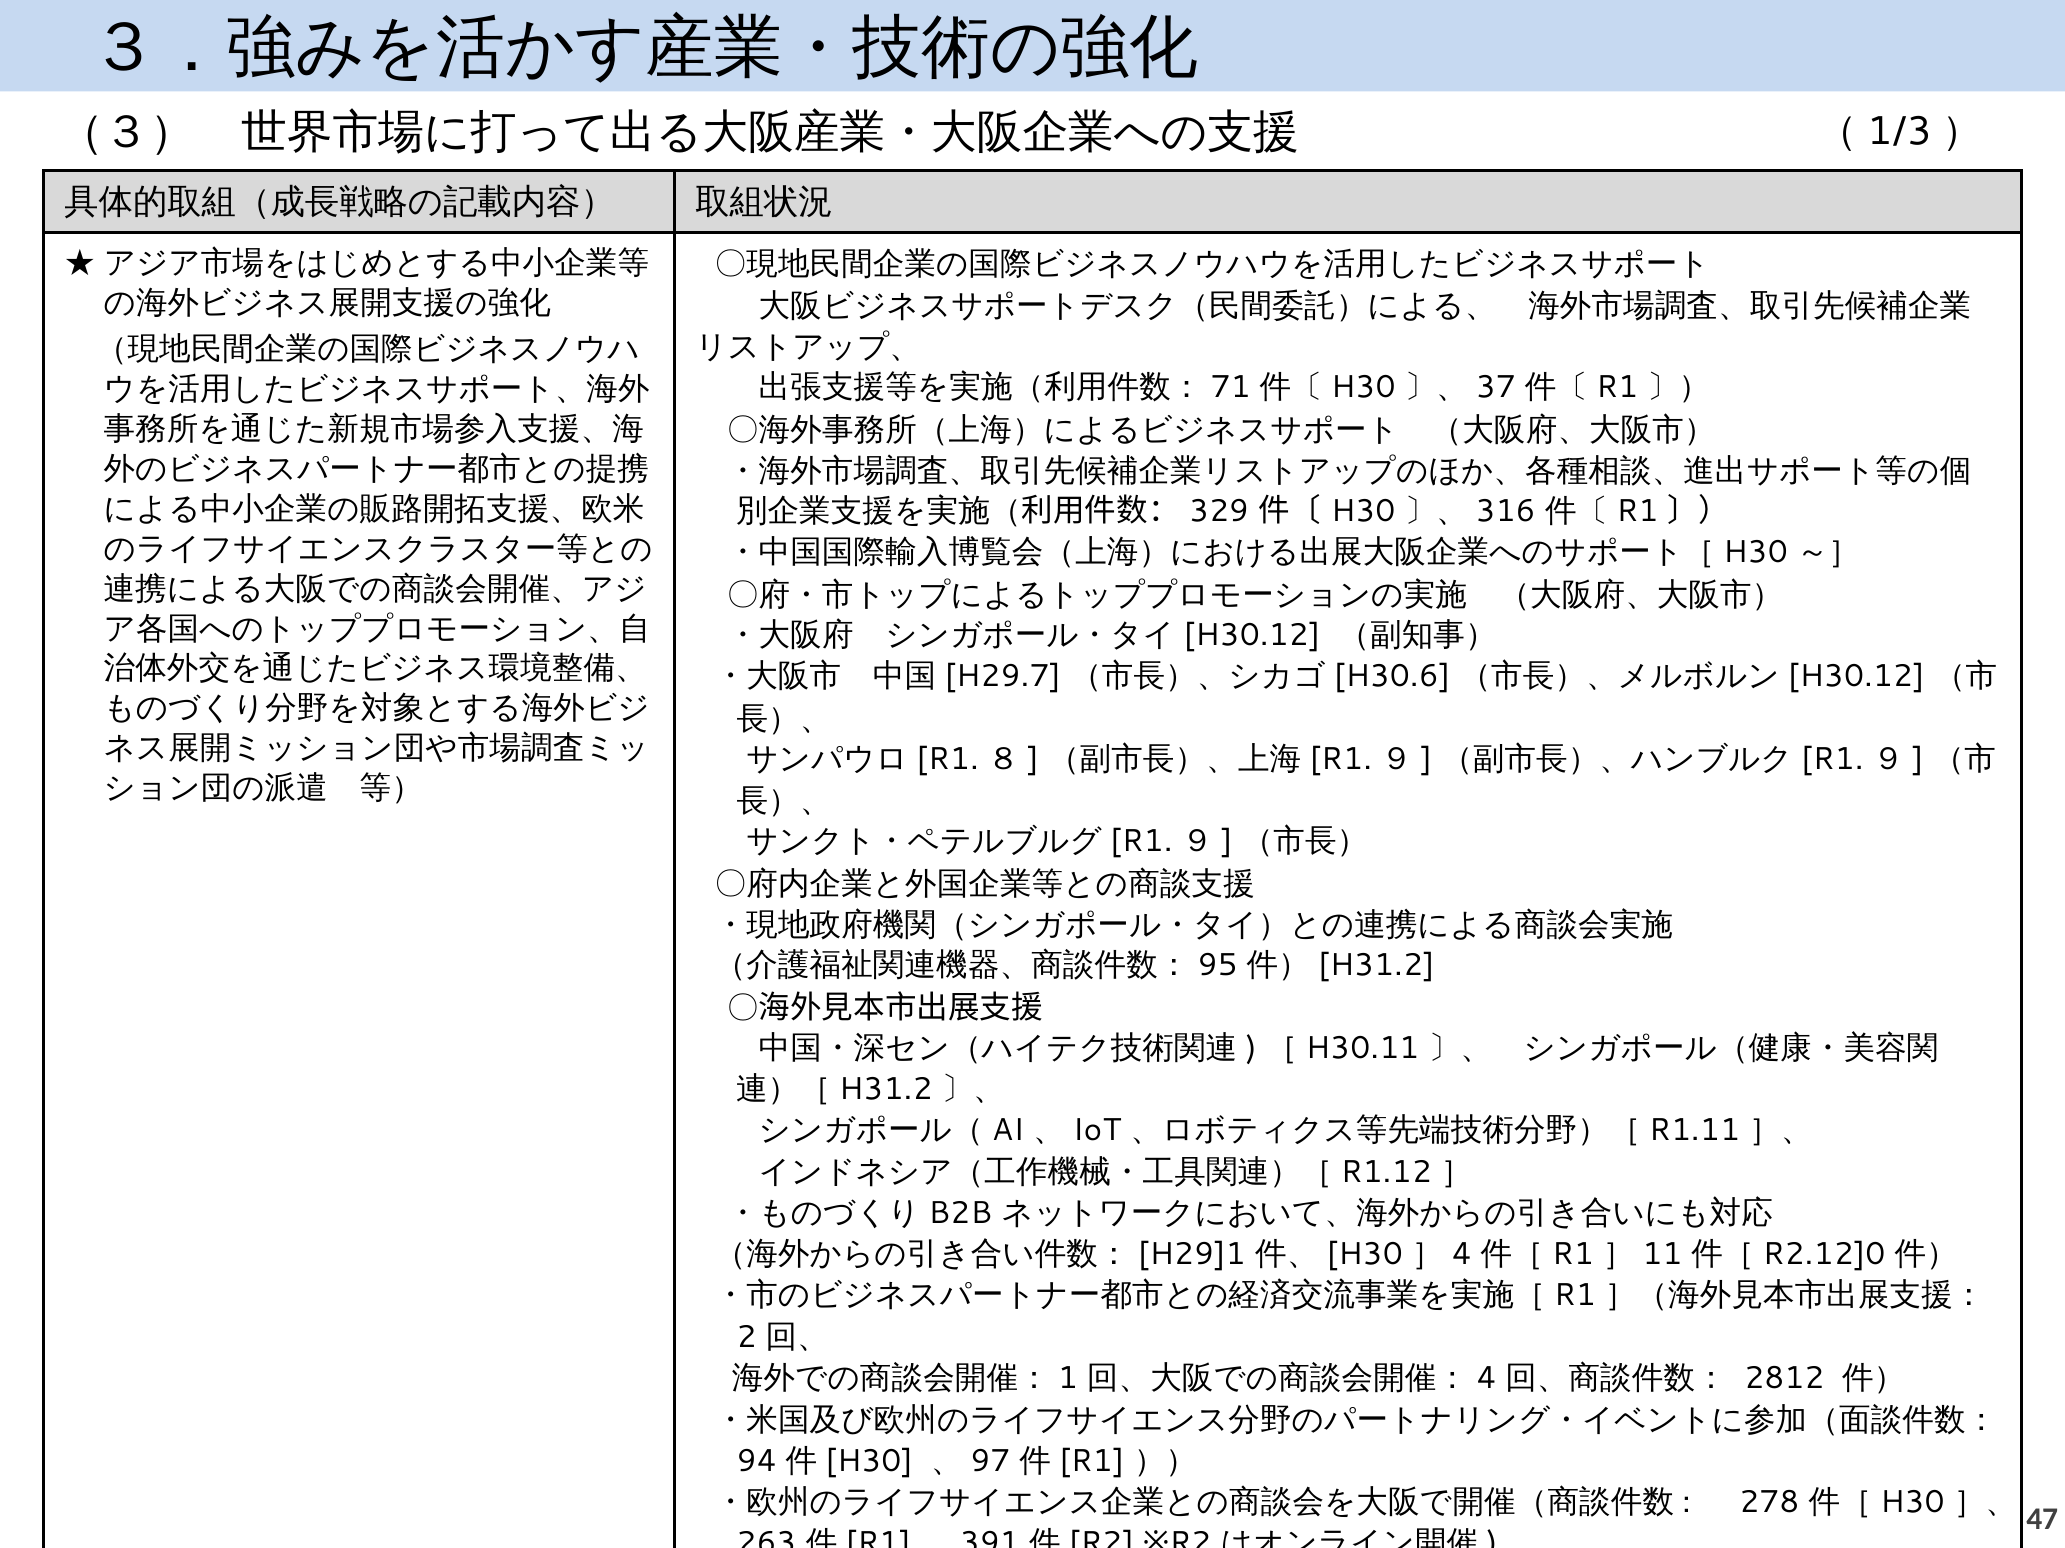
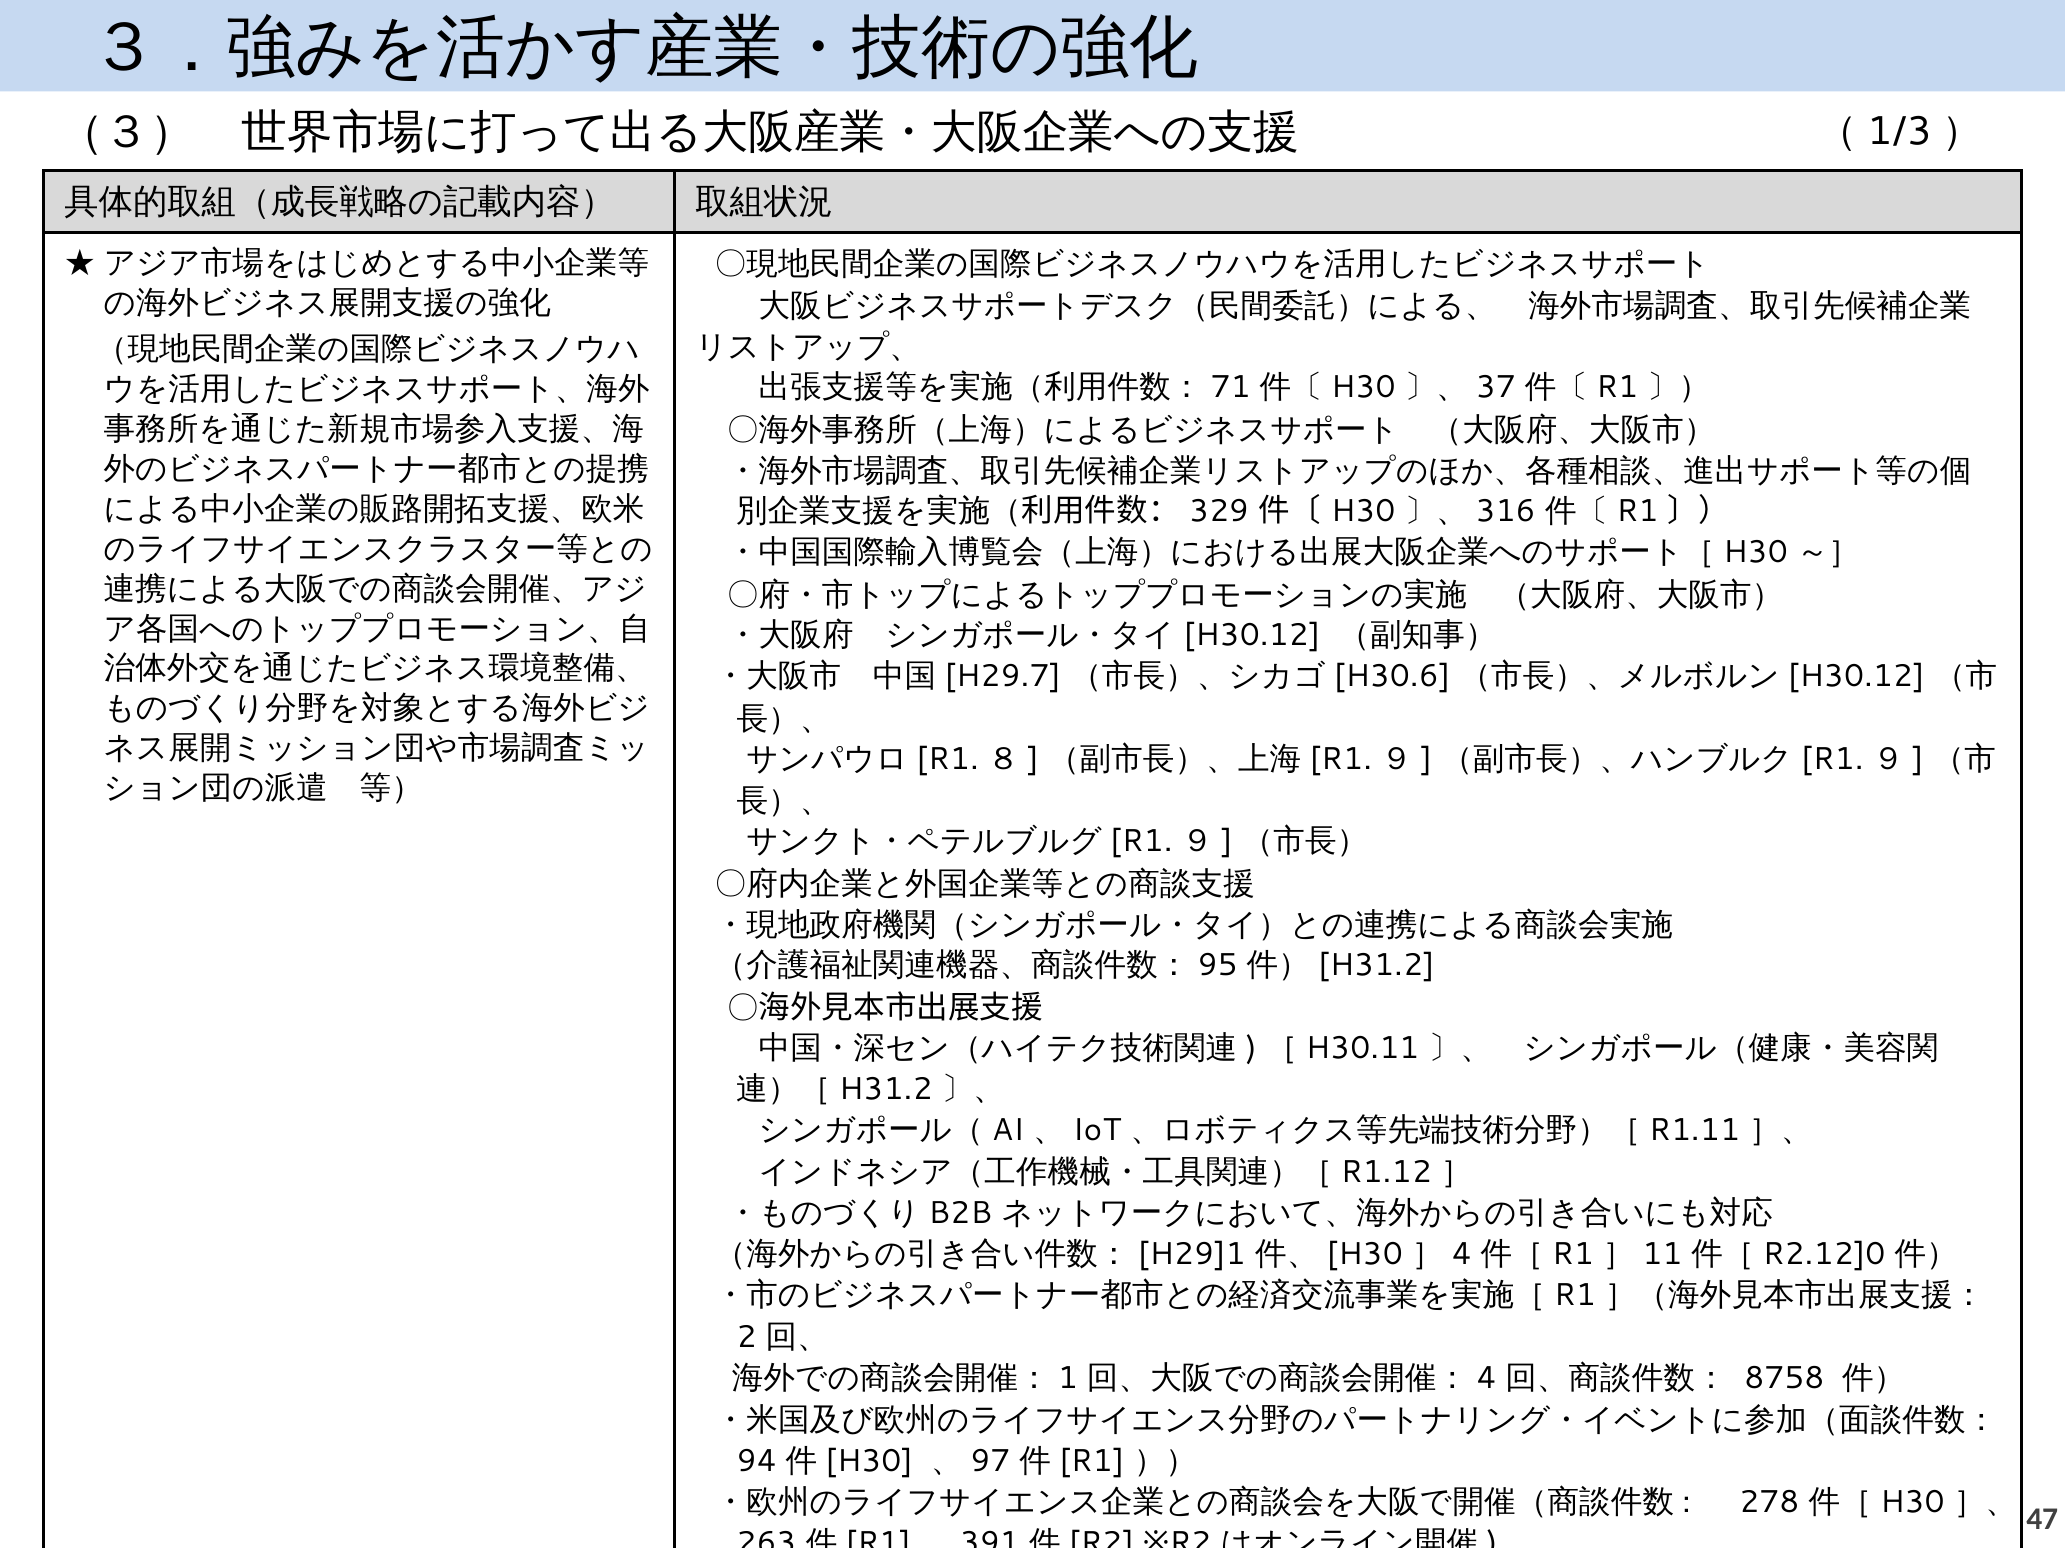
2812: 2812 -> 8758
